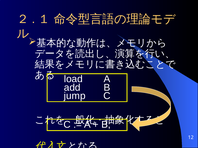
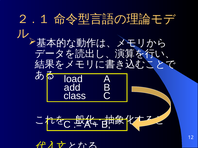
jump: jump -> class
